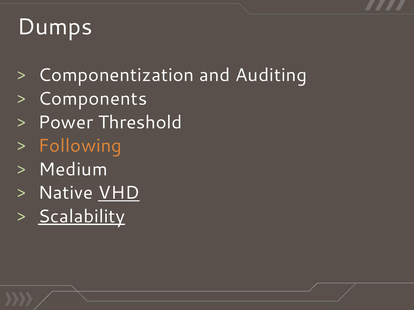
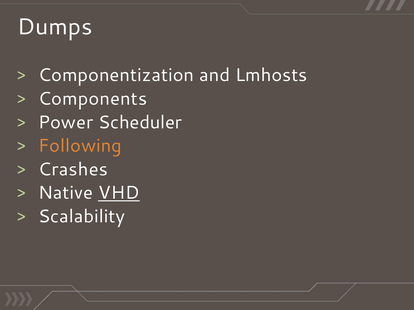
Auditing: Auditing -> Lmhosts
Threshold: Threshold -> Scheduler
Medium: Medium -> Crashes
Scalability underline: present -> none
